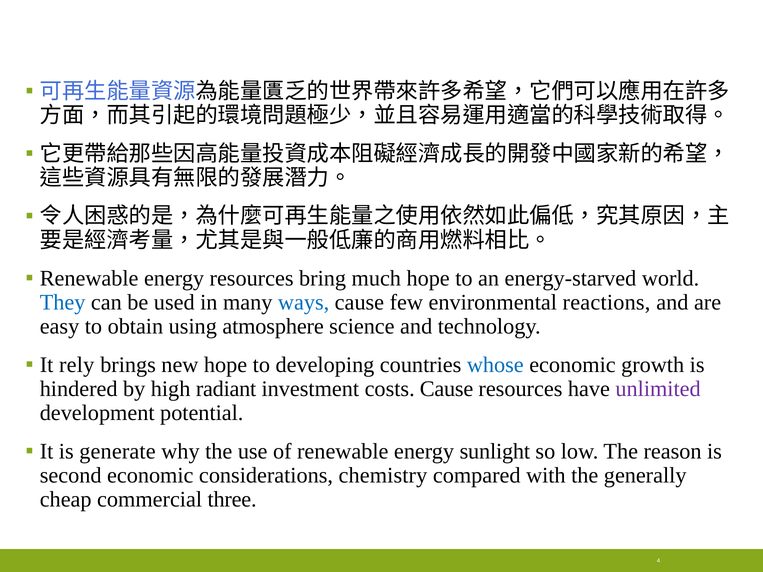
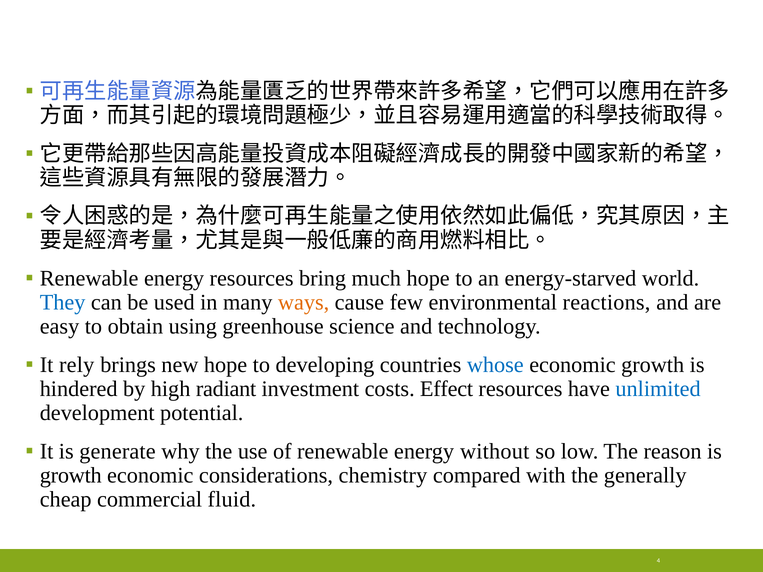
ways colour: blue -> orange
atmosphere: atmosphere -> greenhouse
costs Cause: Cause -> Effect
unlimited colour: purple -> blue
sunlight: sunlight -> without
second at (71, 475): second -> growth
three: three -> fluid
